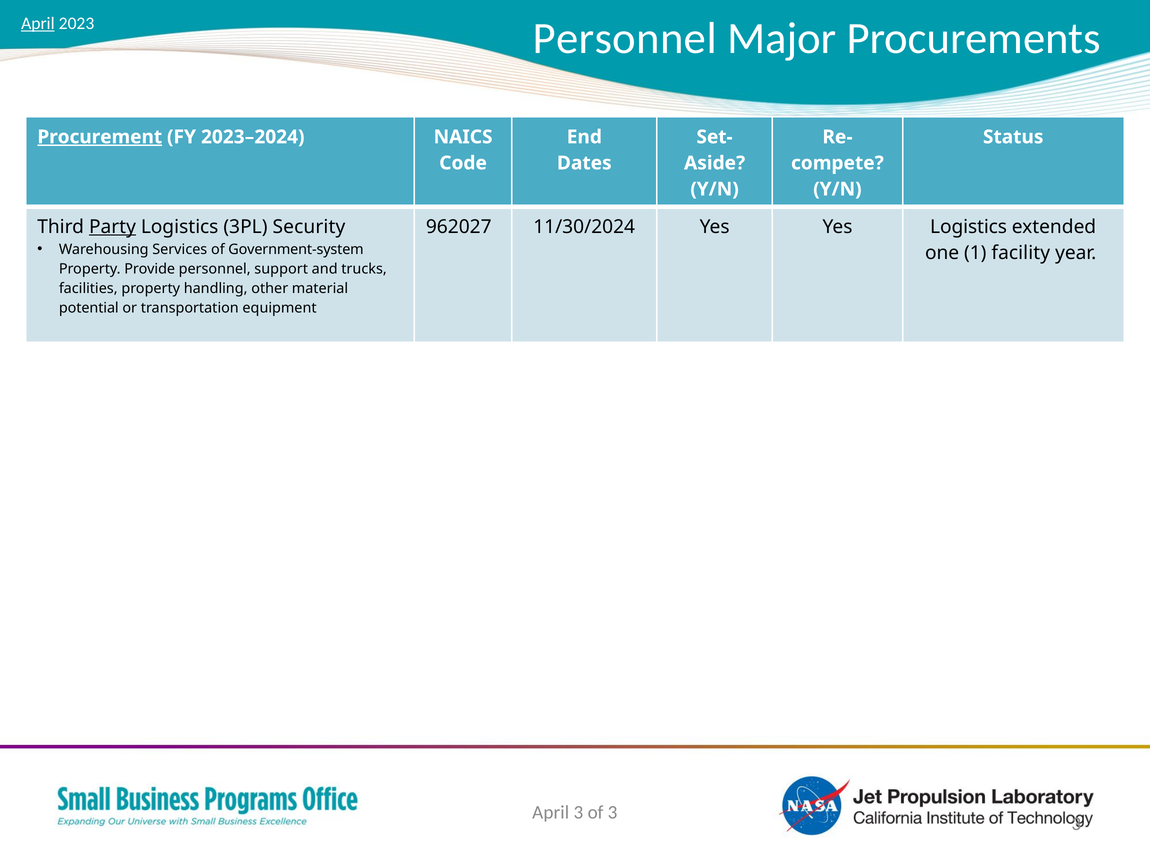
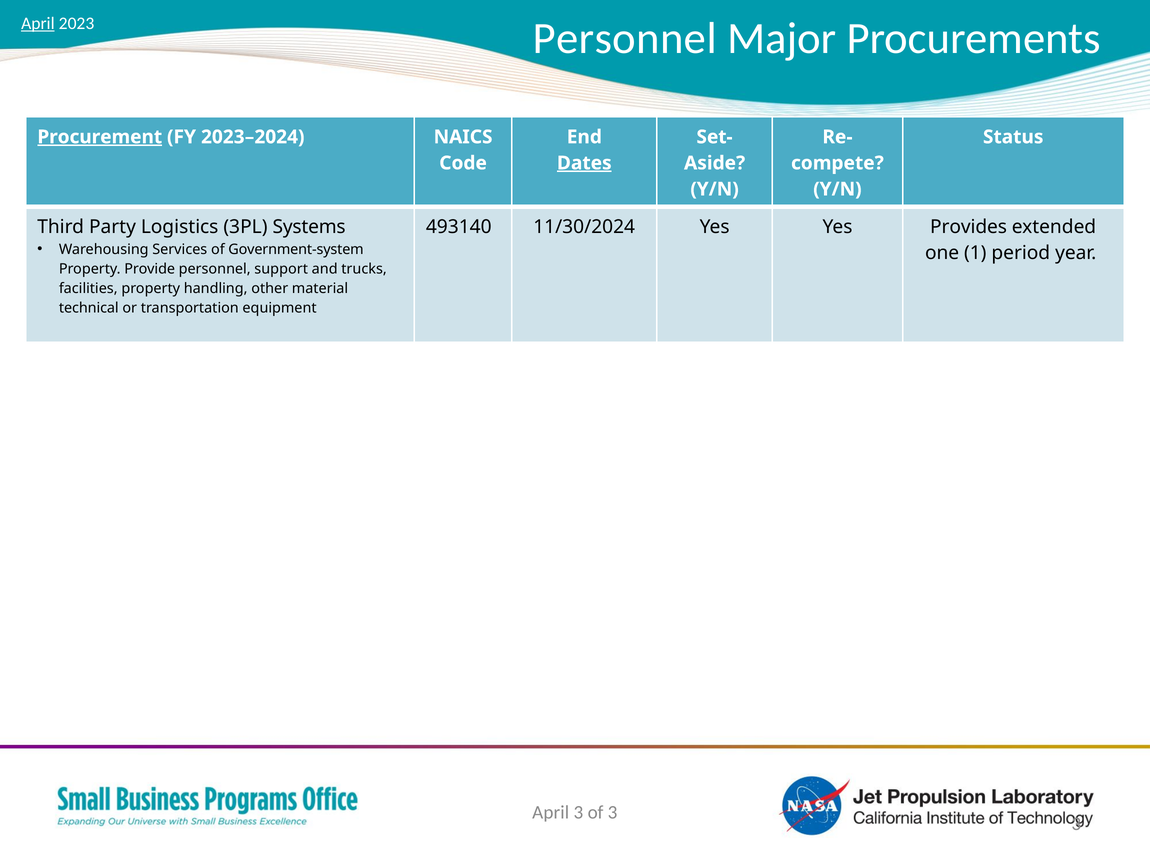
Dates underline: none -> present
Party underline: present -> none
Security: Security -> Systems
962027: 962027 -> 493140
Yes Logistics: Logistics -> Provides
facility: facility -> period
potential: potential -> technical
